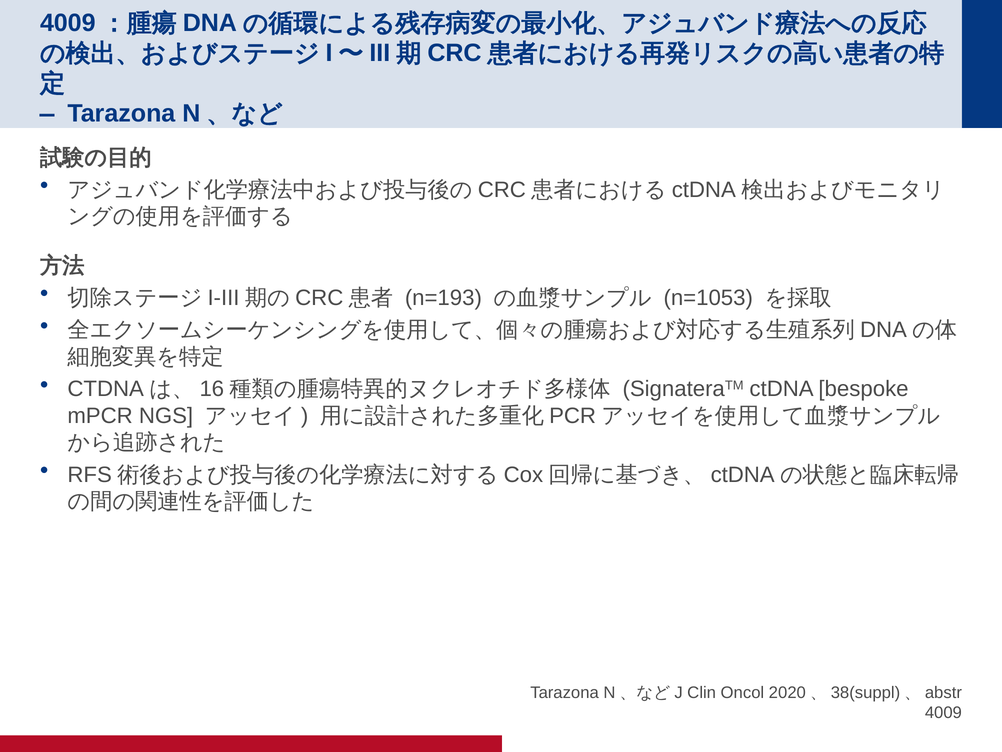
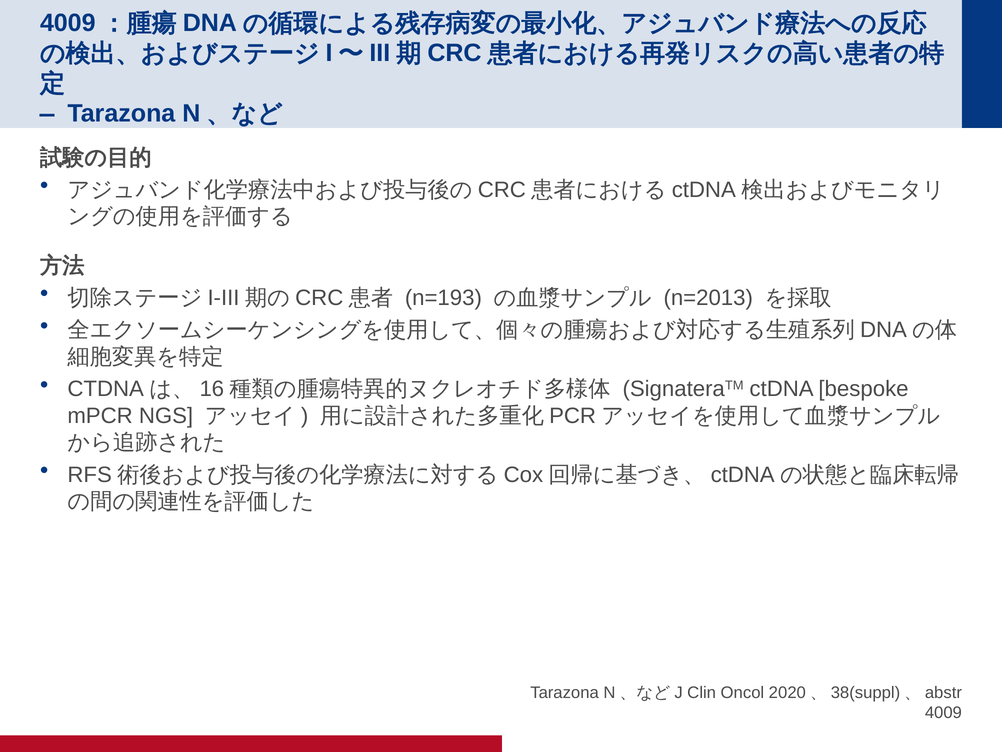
n=1053: n=1053 -> n=2013
